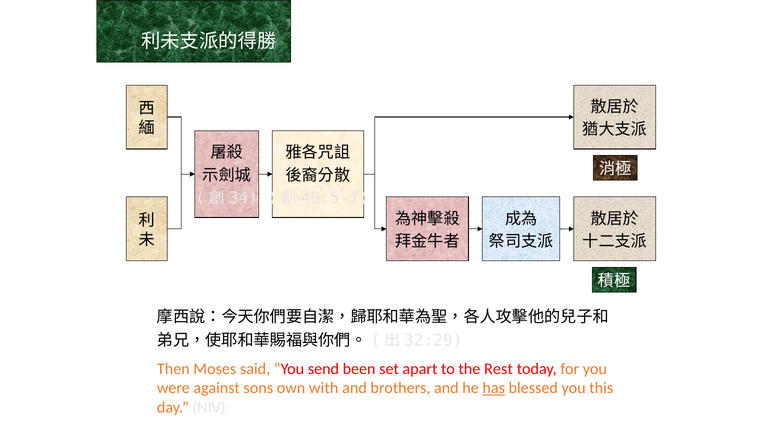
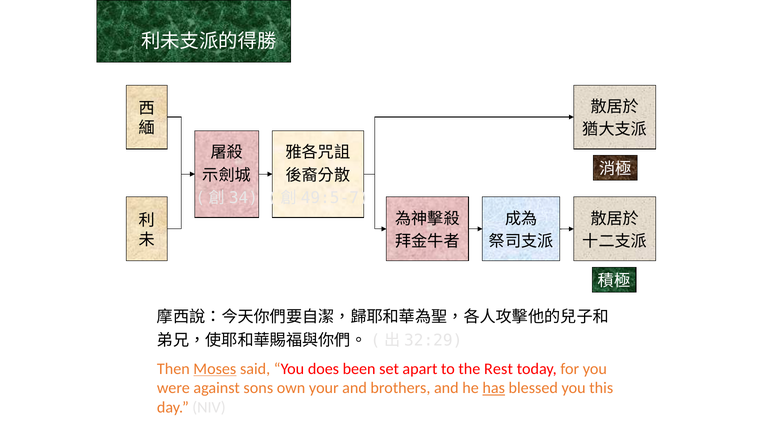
Moses underline: none -> present
send: send -> does
with: with -> your
